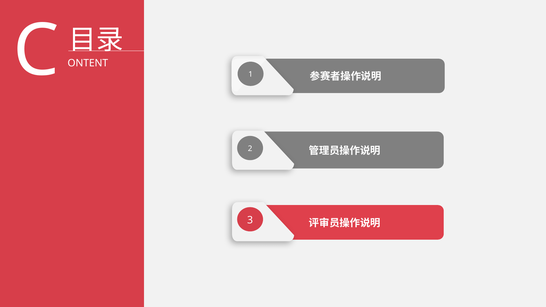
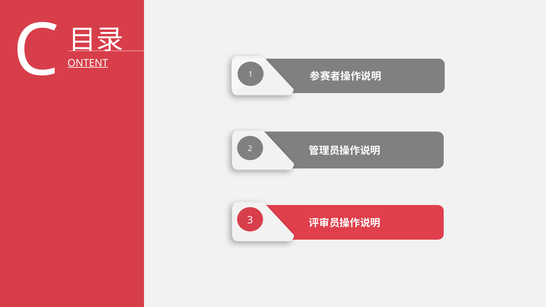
ONTENT underline: none -> present
